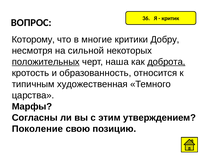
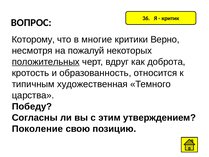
Добру: Добру -> Верно
сильной: сильной -> пожалуй
наша: наша -> вдруг
доброта underline: present -> none
Марфы: Марфы -> Победу
